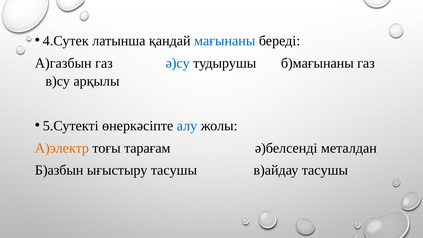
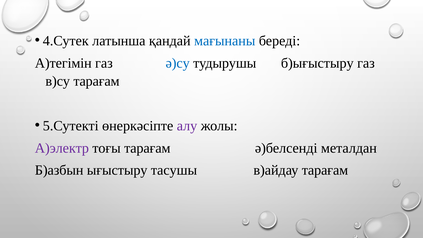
А)газбын: А)газбын -> А)тегімін
б)мағынаны: б)мағынаны -> б)ығыстыру
в)су арқылы: арқылы -> тарағам
алу colour: blue -> purple
А)электр colour: orange -> purple
в)айдау тасушы: тасушы -> тарағам
